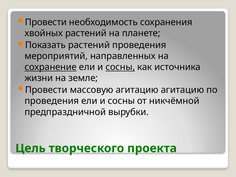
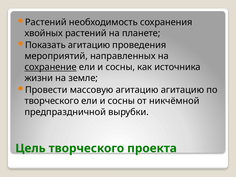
Провести at (46, 22): Провести -> Растений
Показать растений: растений -> агитацию
сосны at (120, 67) underline: present -> none
проведения at (52, 101): проведения -> творческого
